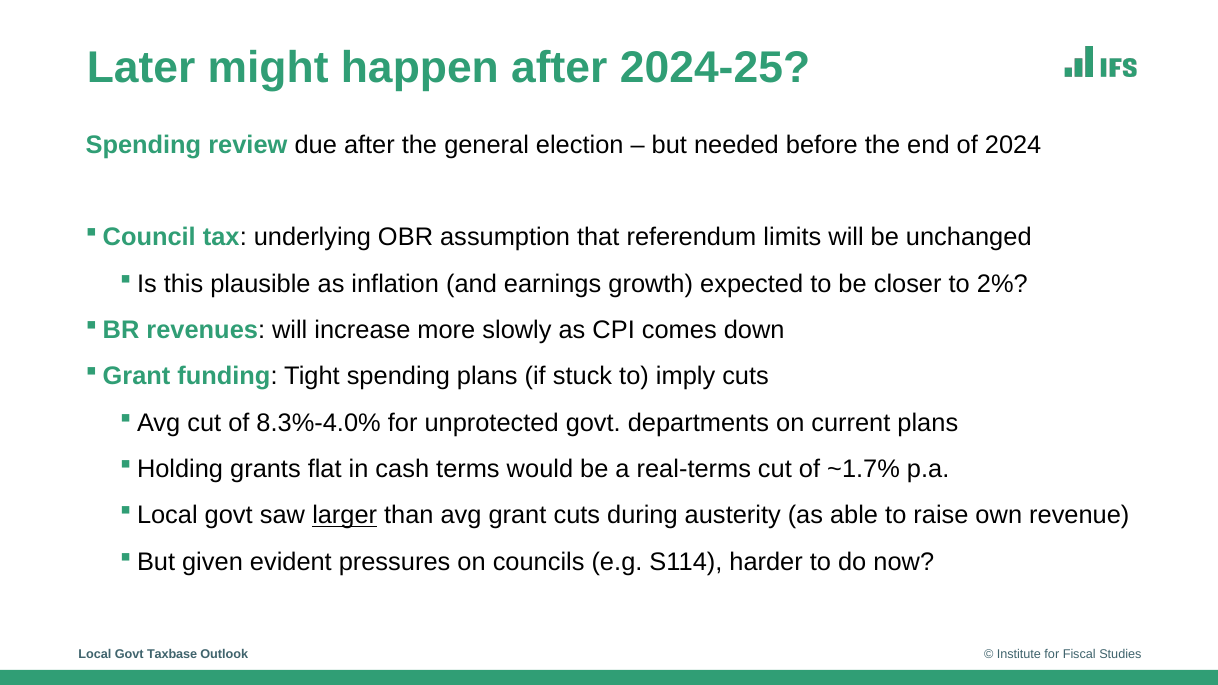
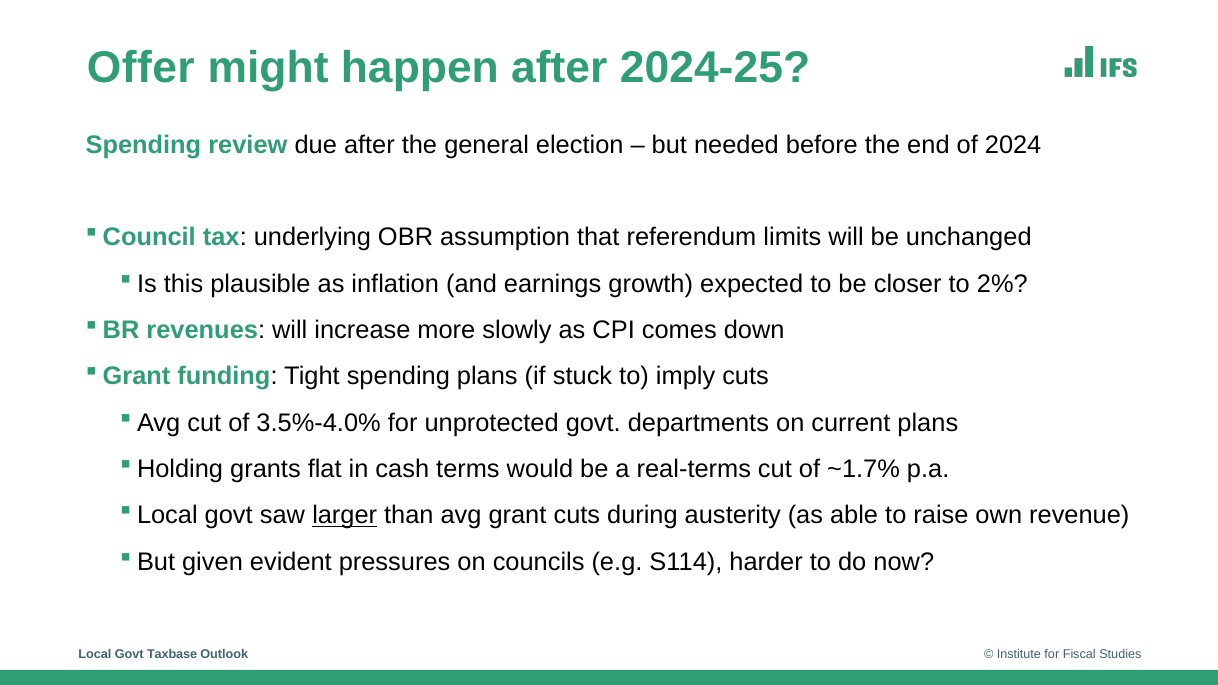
Later: Later -> Offer
8.3%-4.0%: 8.3%-4.0% -> 3.5%-4.0%
